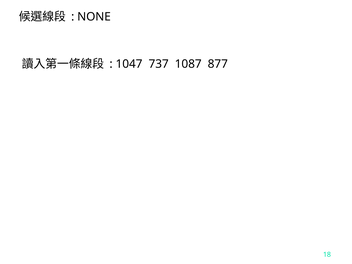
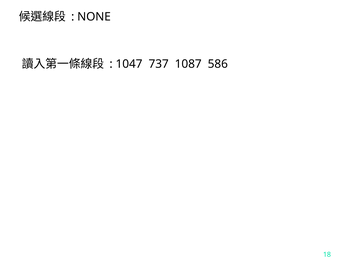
877: 877 -> 586
